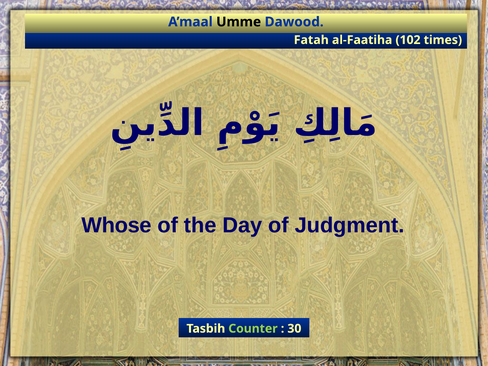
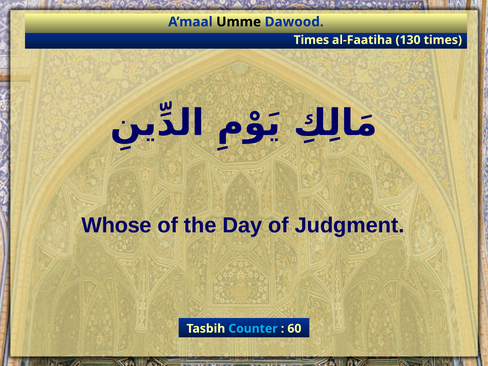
Fatah at (311, 40): Fatah -> Times
102: 102 -> 130
Counter colour: light green -> light blue
30: 30 -> 60
